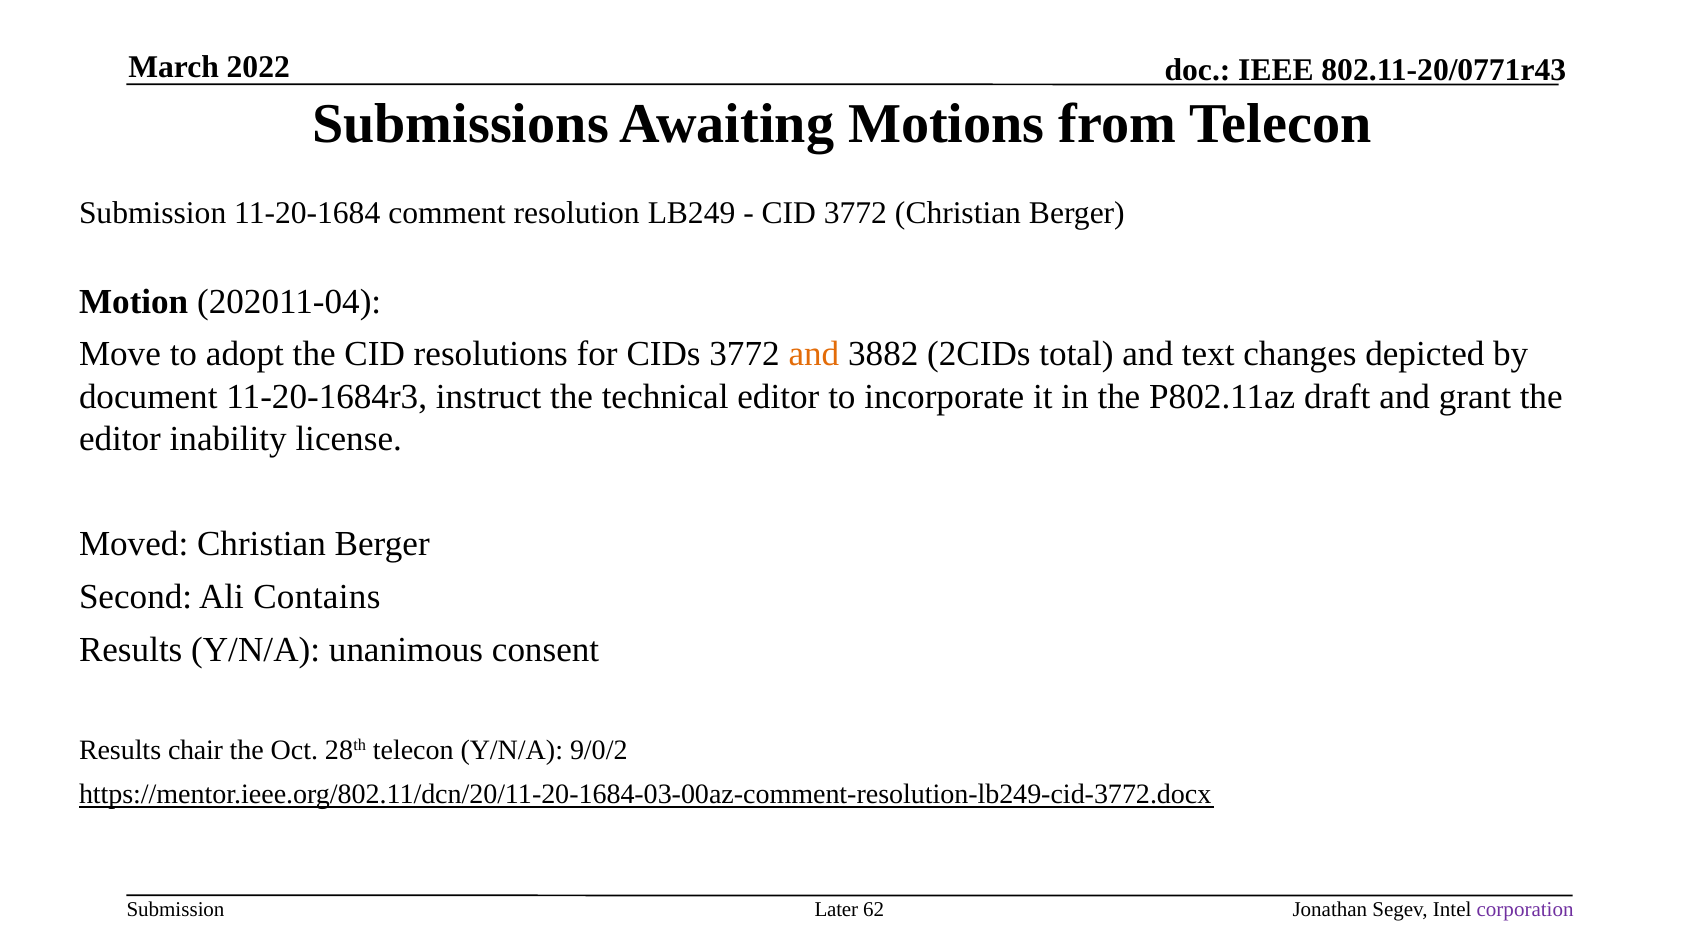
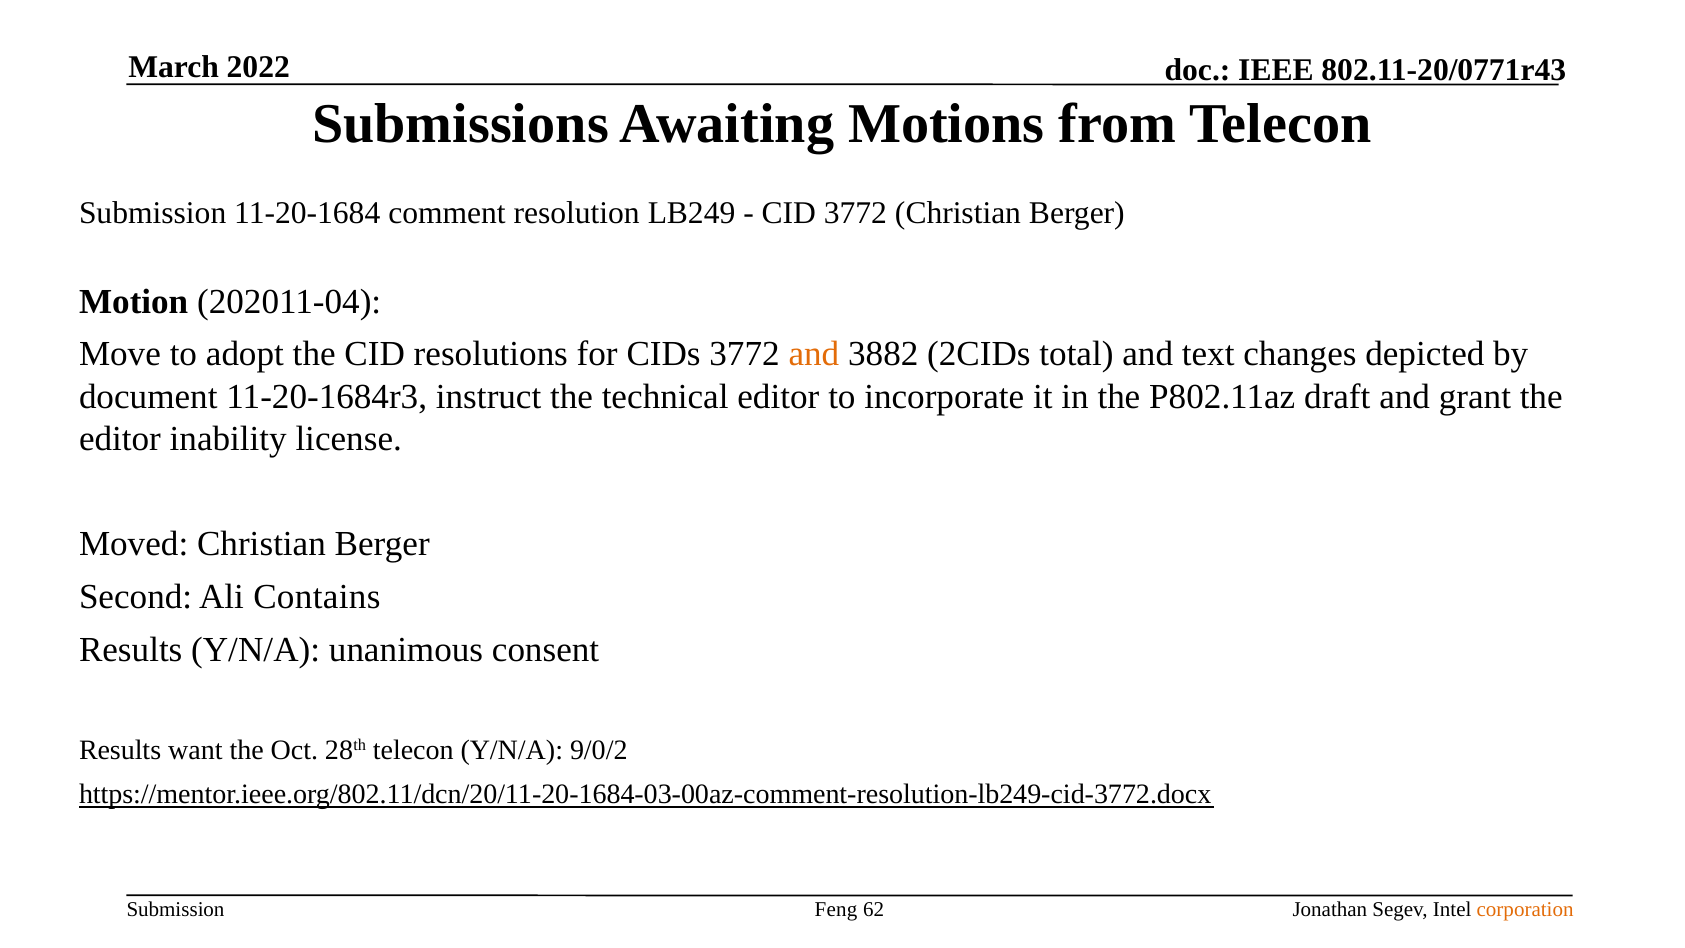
chair: chair -> want
Later: Later -> Feng
corporation colour: purple -> orange
